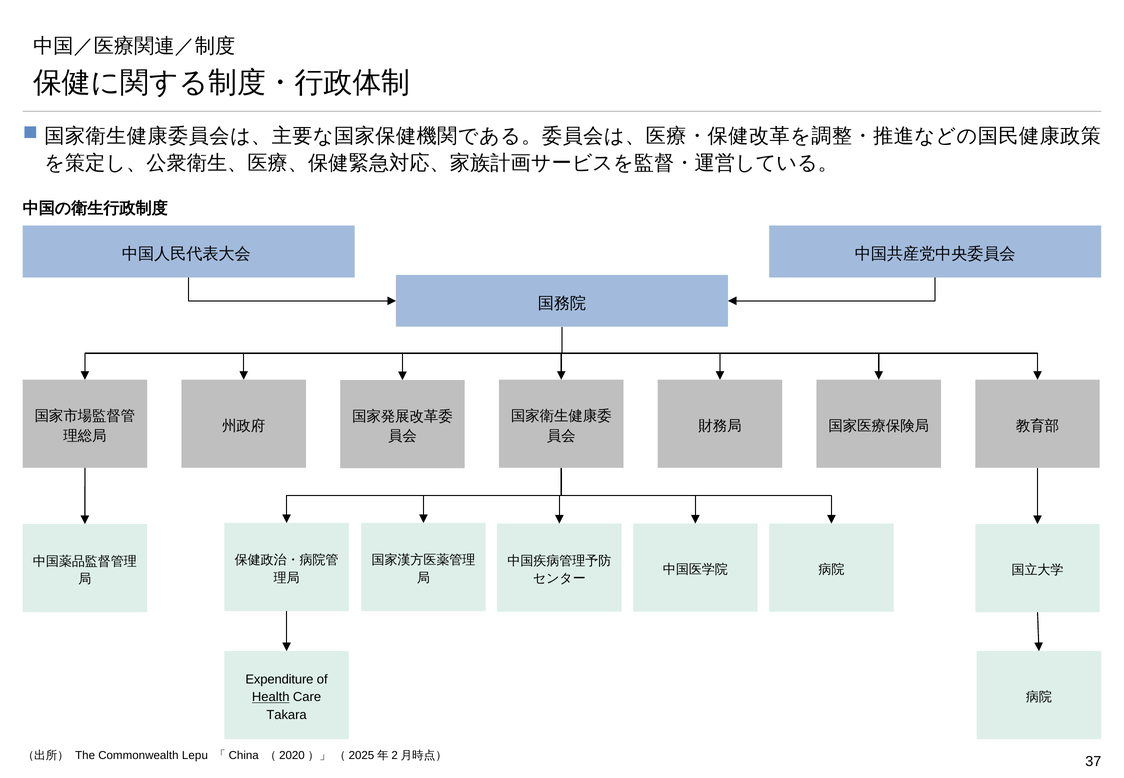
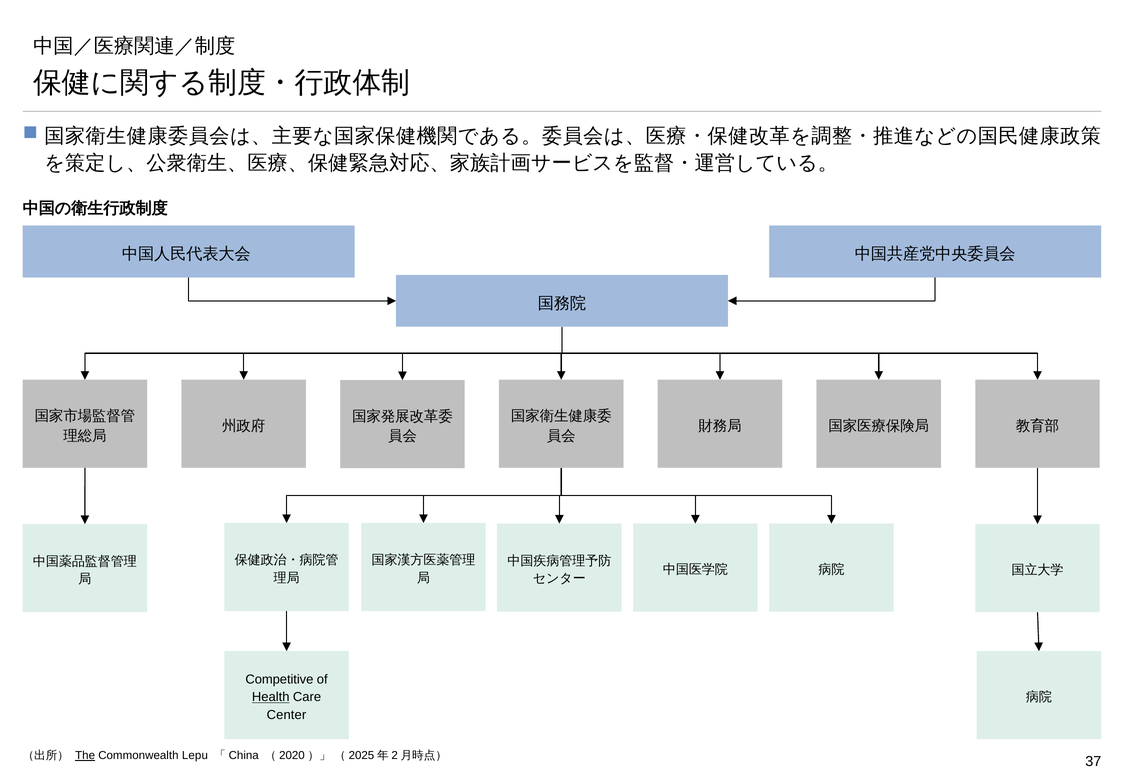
Expenditure: Expenditure -> Competitive
Takara: Takara -> Center
The underline: none -> present
